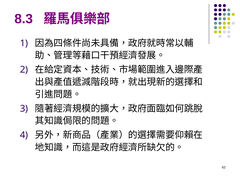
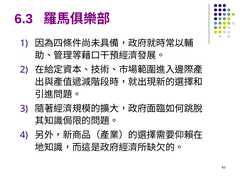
8.3: 8.3 -> 6.3
